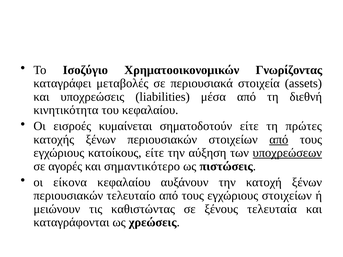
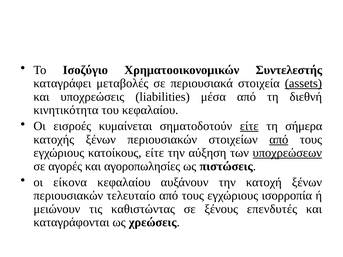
Γνωρίζοντας: Γνωρίζοντας -> Συντελεστής
assets underline: none -> present
είτε at (249, 126) underline: none -> present
πρώτες: πρώτες -> σήμερα
σημαντικότερο: σημαντικότερο -> αγοροπωλησίες
εγχώριους στοιχείων: στοιχείων -> ισορροπία
τελευταία: τελευταία -> επενδυτές
